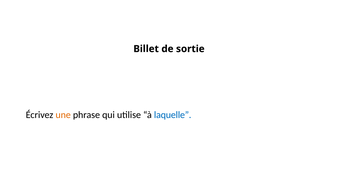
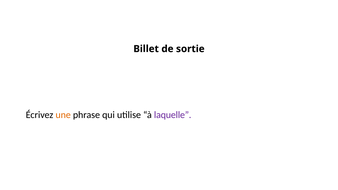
laquelle colour: blue -> purple
